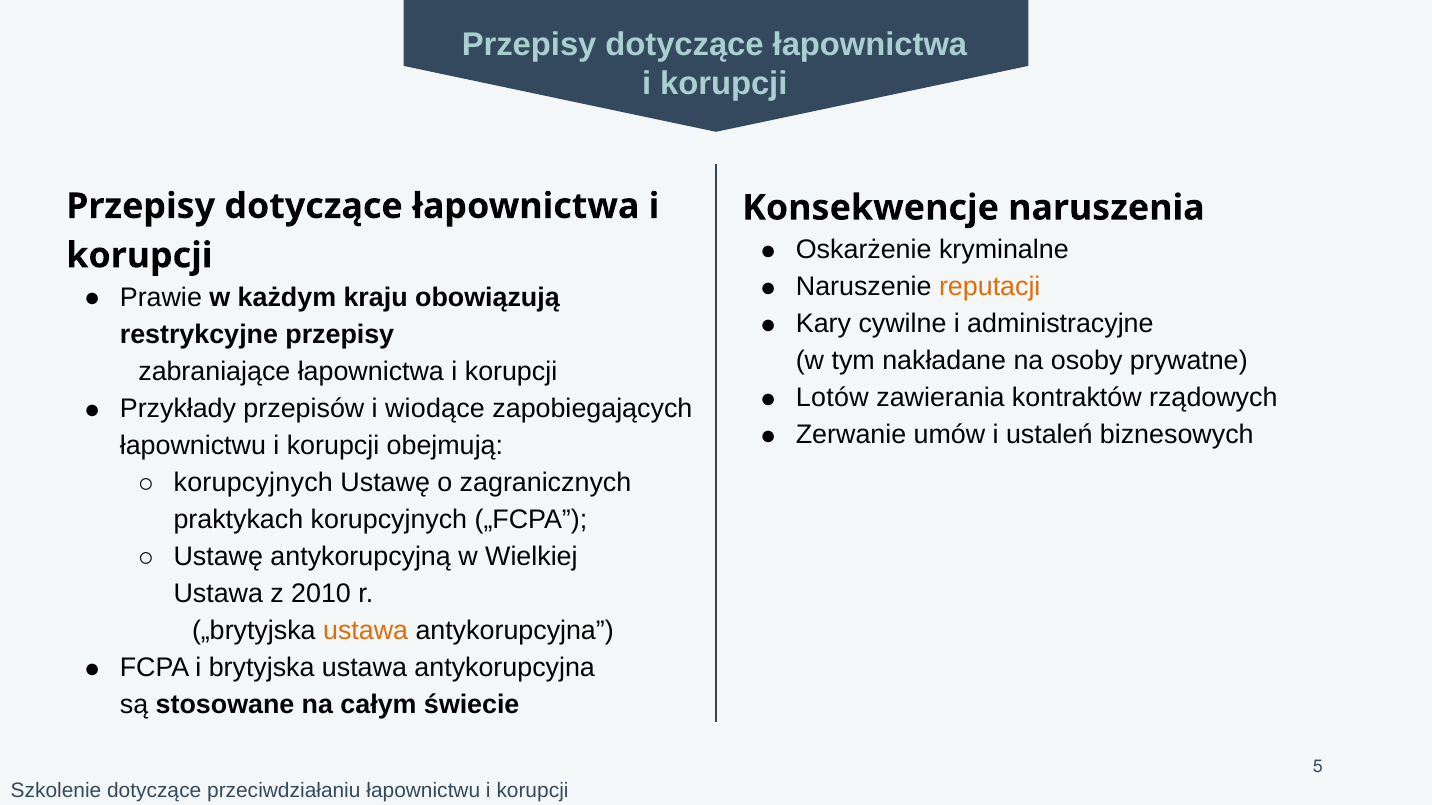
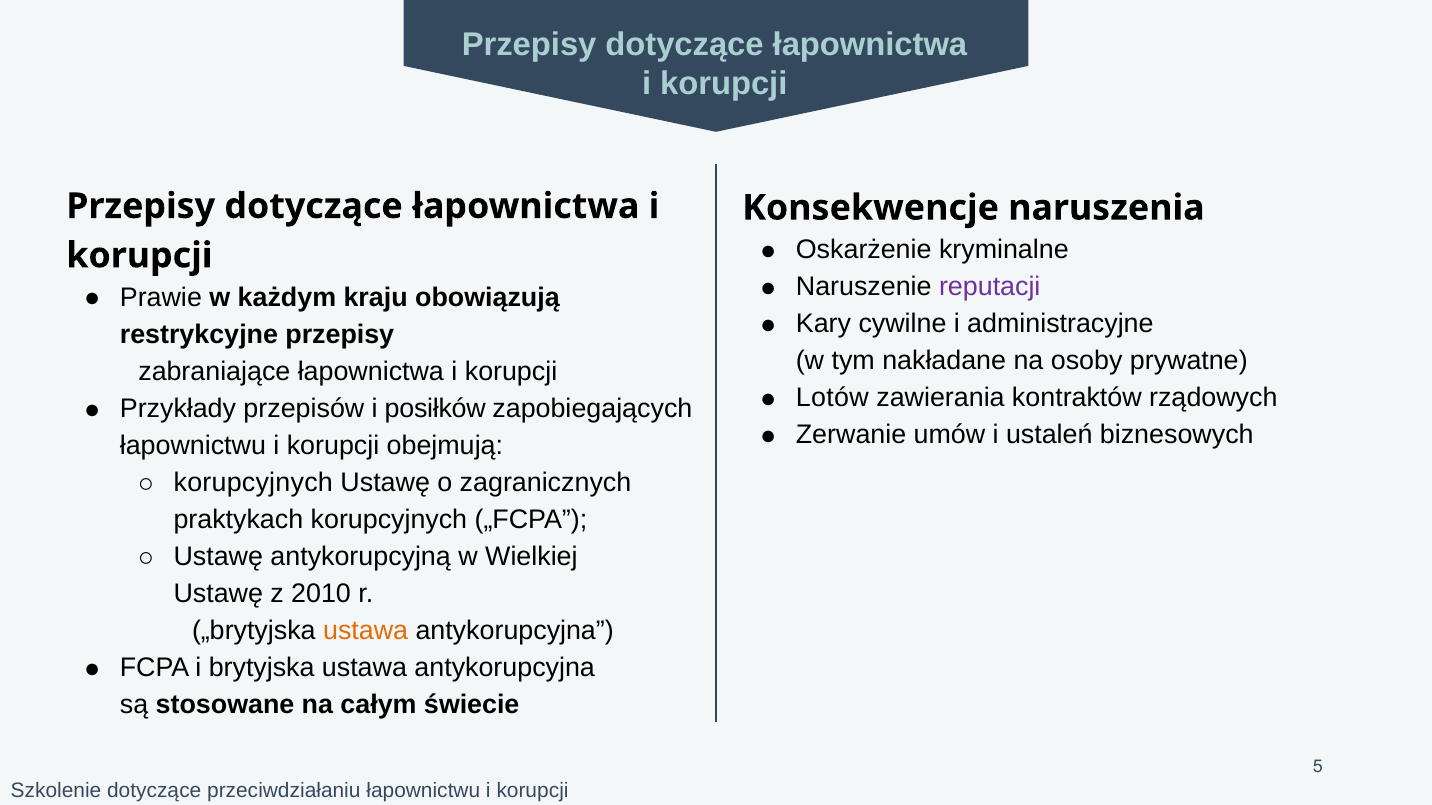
reputacji colour: orange -> purple
wiodące: wiodące -> posiłków
Ustawa at (218, 594): Ustawa -> Ustawę
